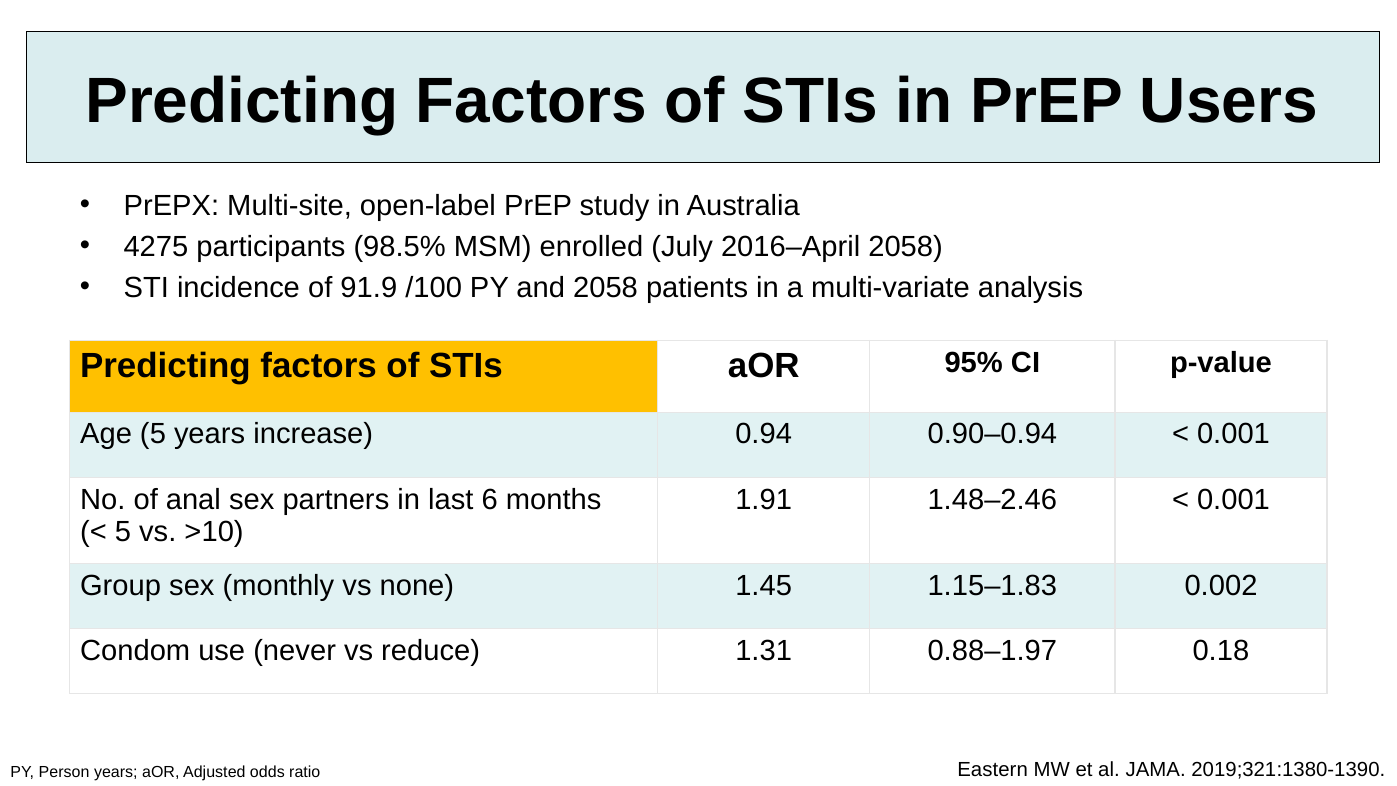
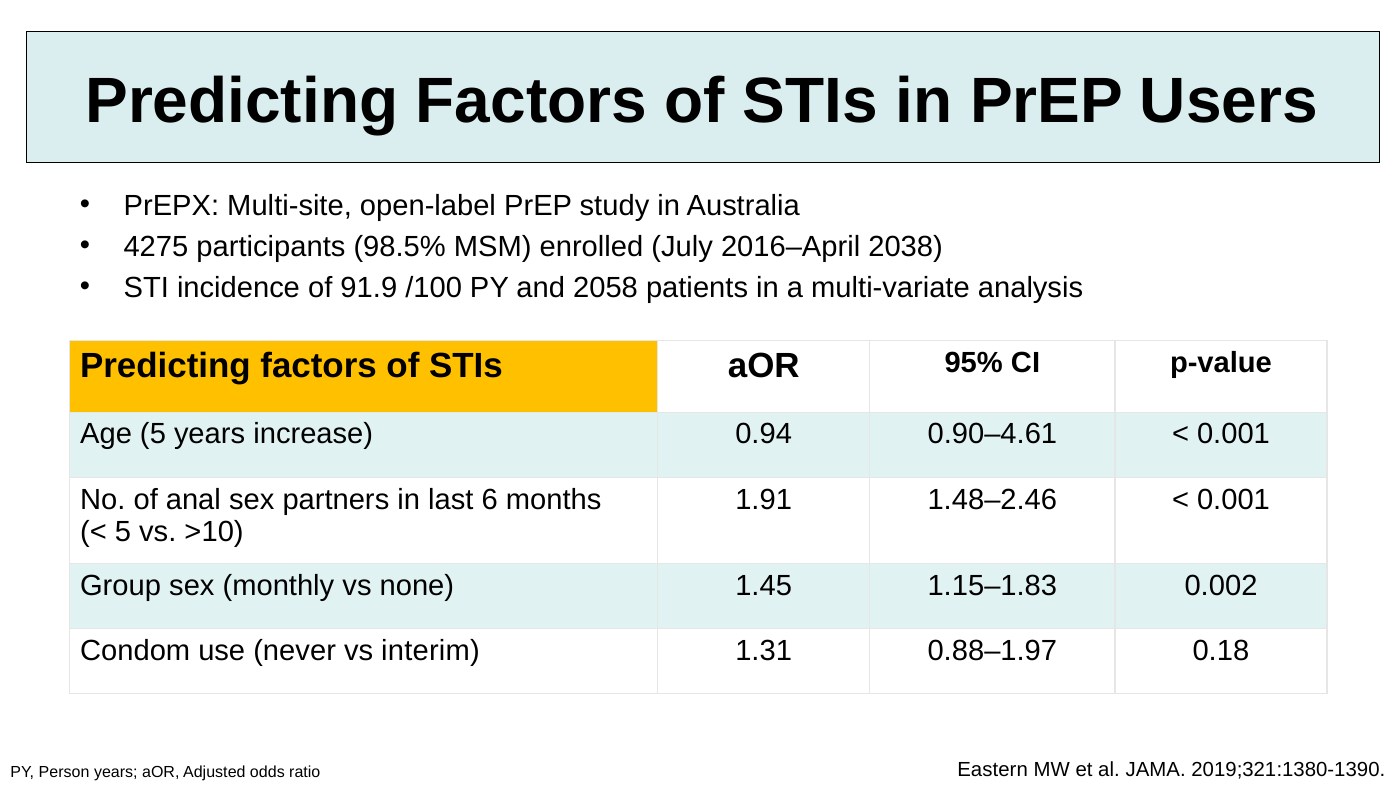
2016–April 2058: 2058 -> 2038
0.90–0.94: 0.90–0.94 -> 0.90–4.61
reduce: reduce -> interim
